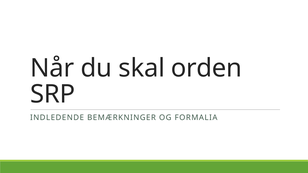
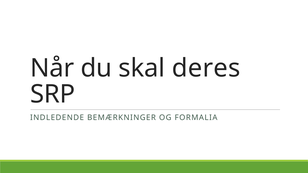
orden: orden -> deres
